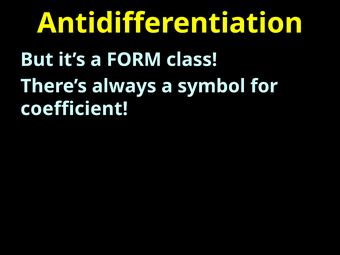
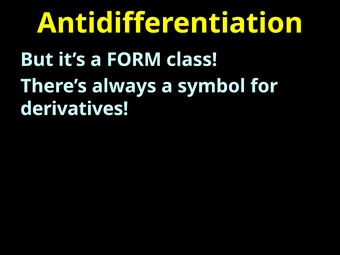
coefficient: coefficient -> derivatives
